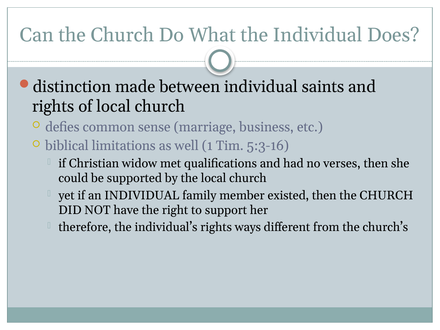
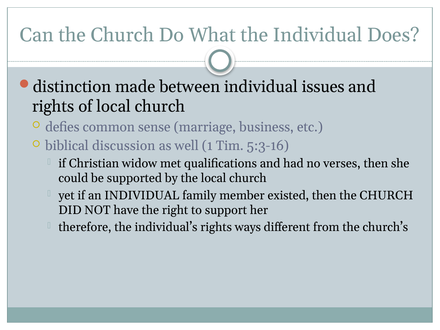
saints: saints -> issues
limitations: limitations -> discussion
